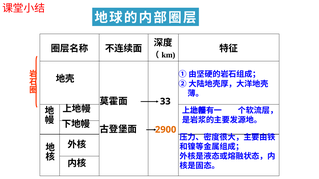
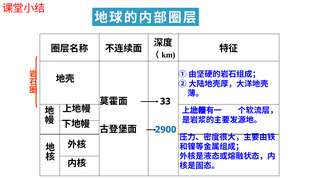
2900 colour: orange -> blue
